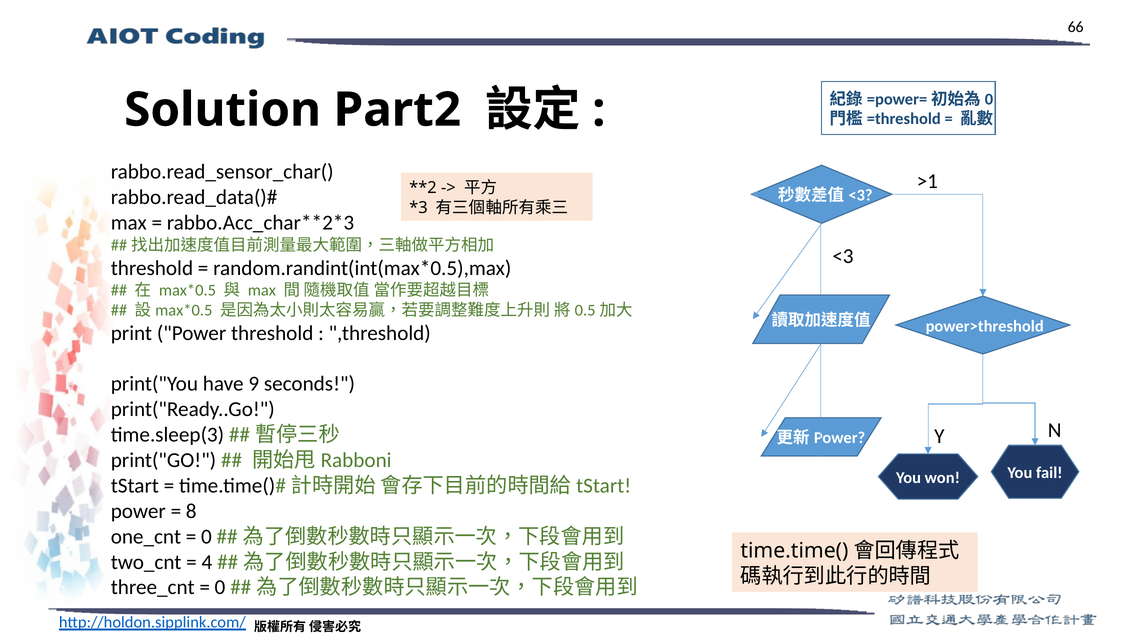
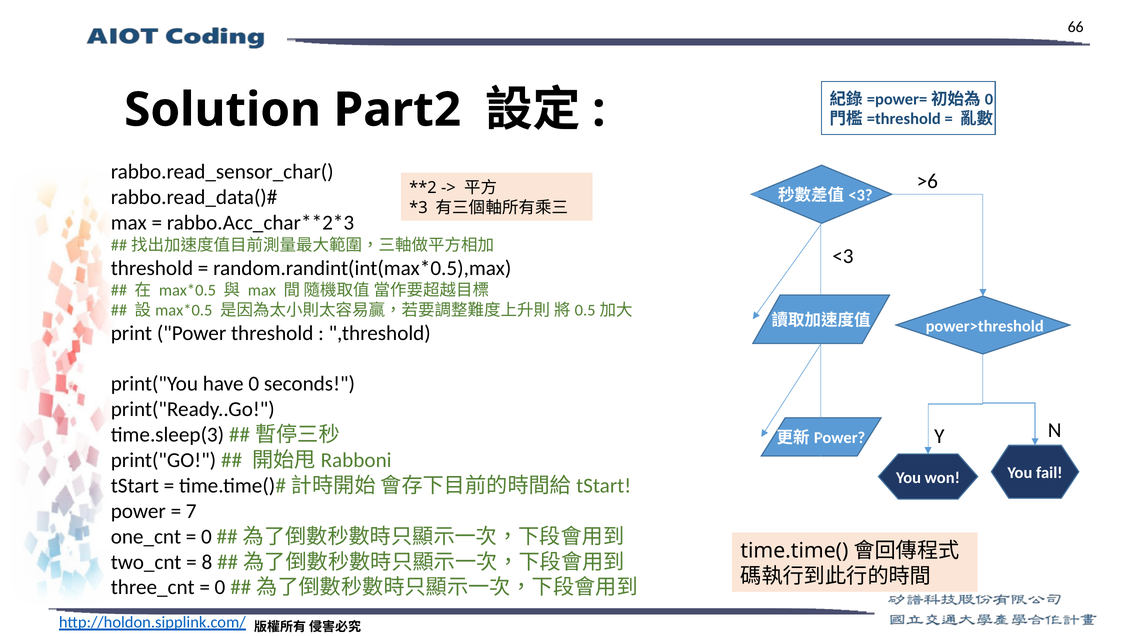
>1: >1 -> >6
have 9: 9 -> 0
8: 8 -> 7
4: 4 -> 8
